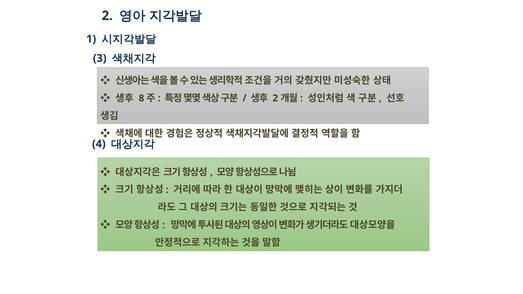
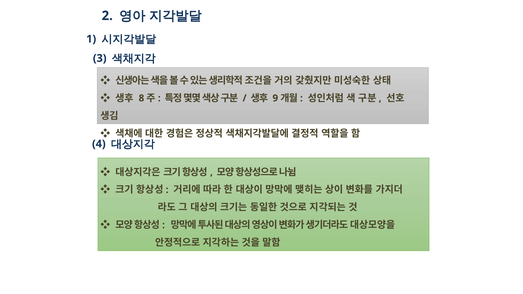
2 at (275, 98): 2 -> 9
